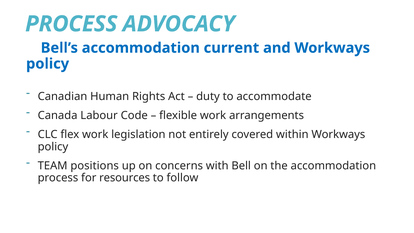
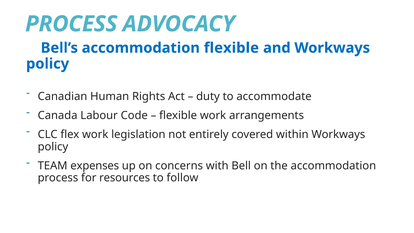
accommodation current: current -> flexible
positions: positions -> expenses
